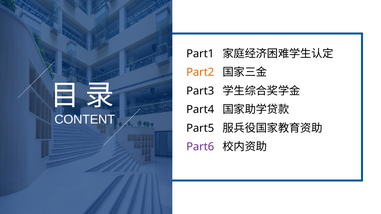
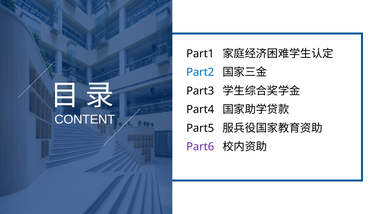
Part2 colour: orange -> blue
